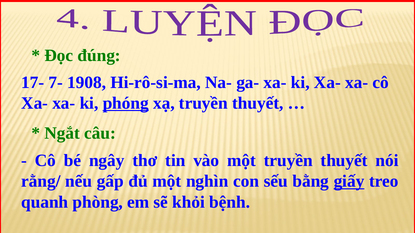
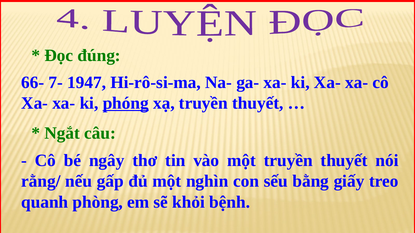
17-: 17- -> 66-
1908: 1908 -> 1947
giấy underline: present -> none
